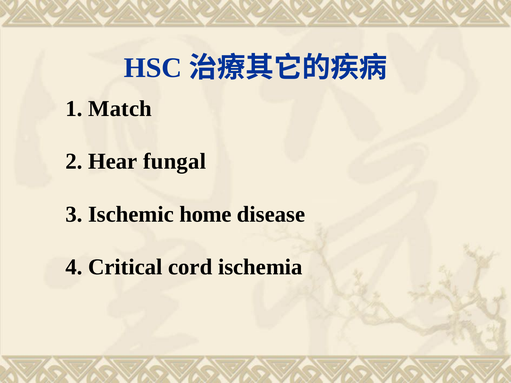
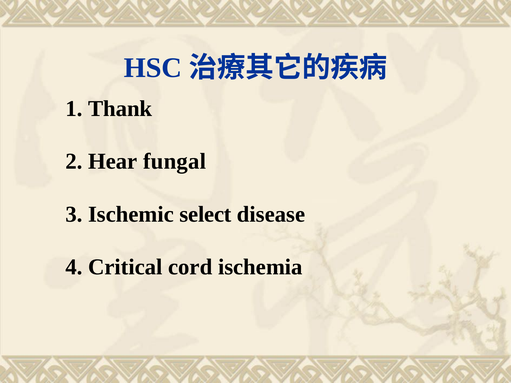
Match: Match -> Thank
home: home -> select
